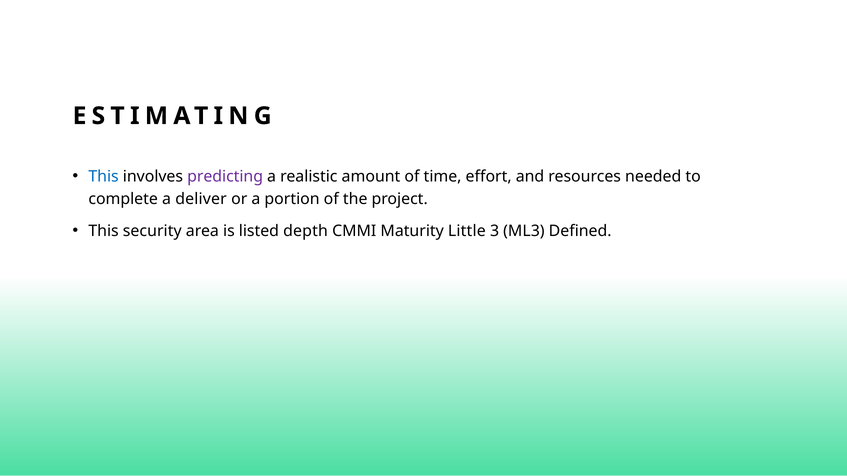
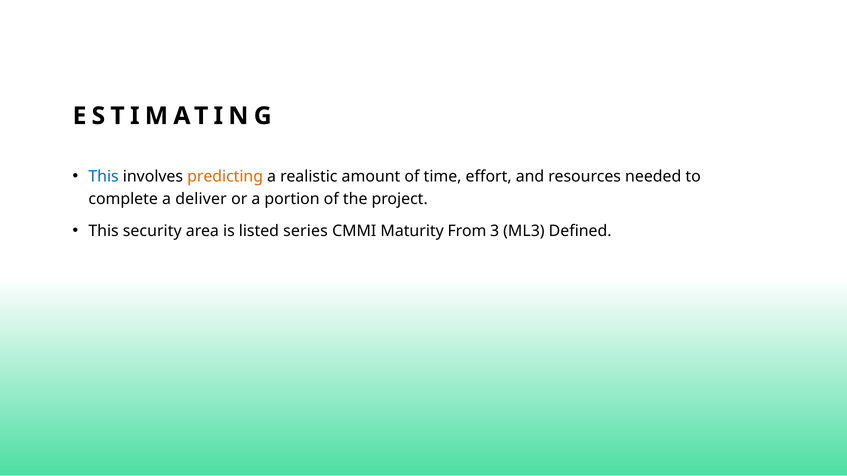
predicting colour: purple -> orange
depth: depth -> series
Little: Little -> From
